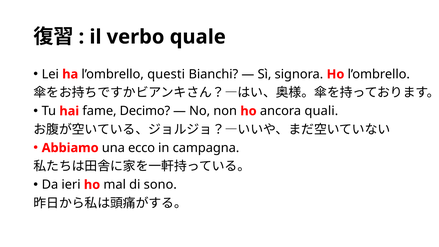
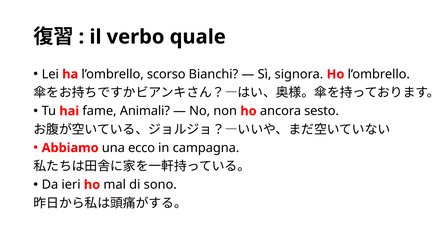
questi: questi -> scorso
Decimo: Decimo -> Animali
quali: quali -> sesto
